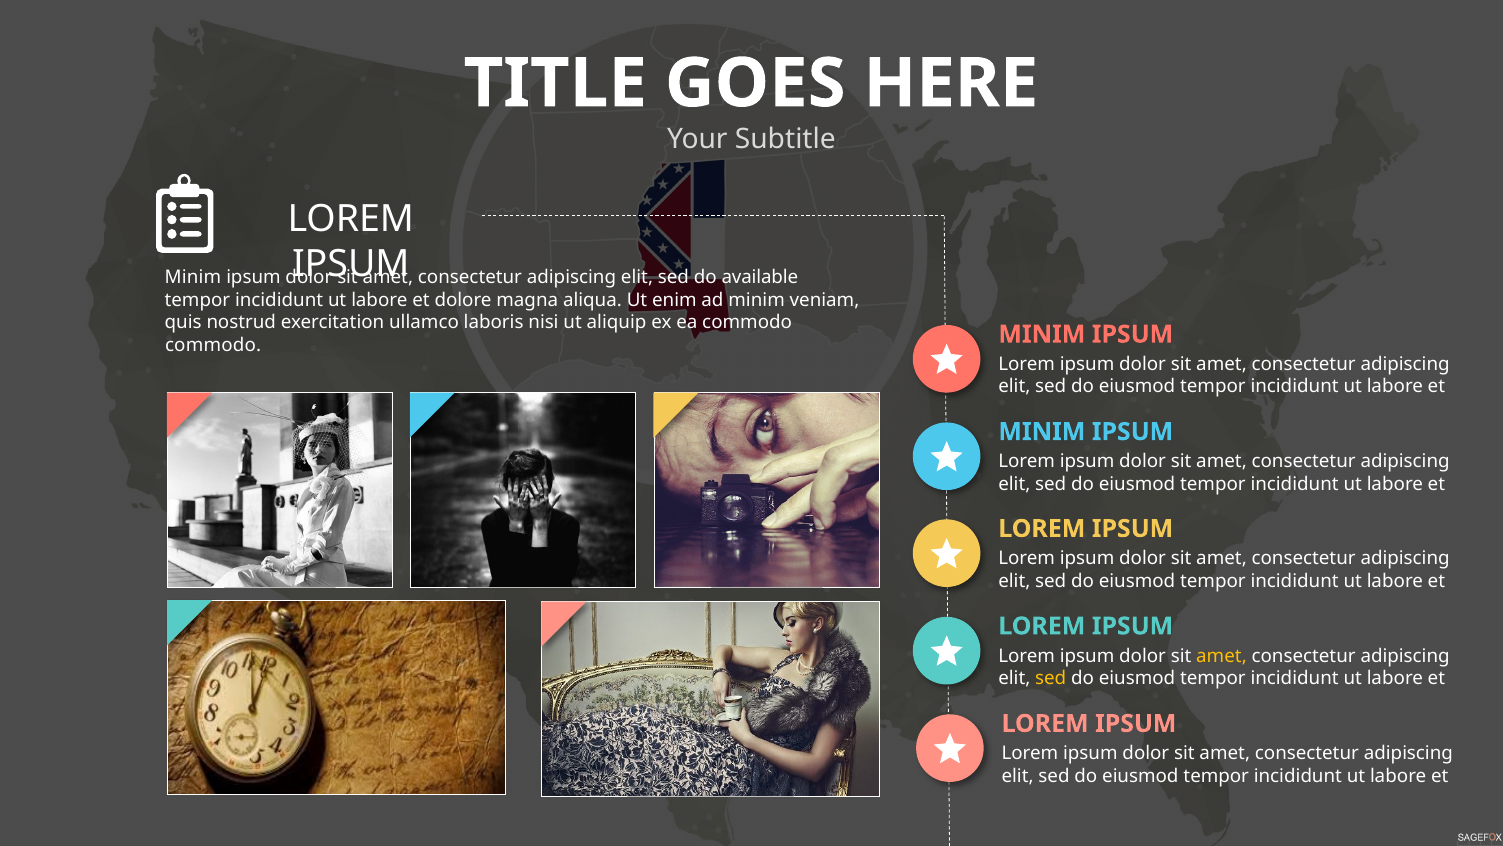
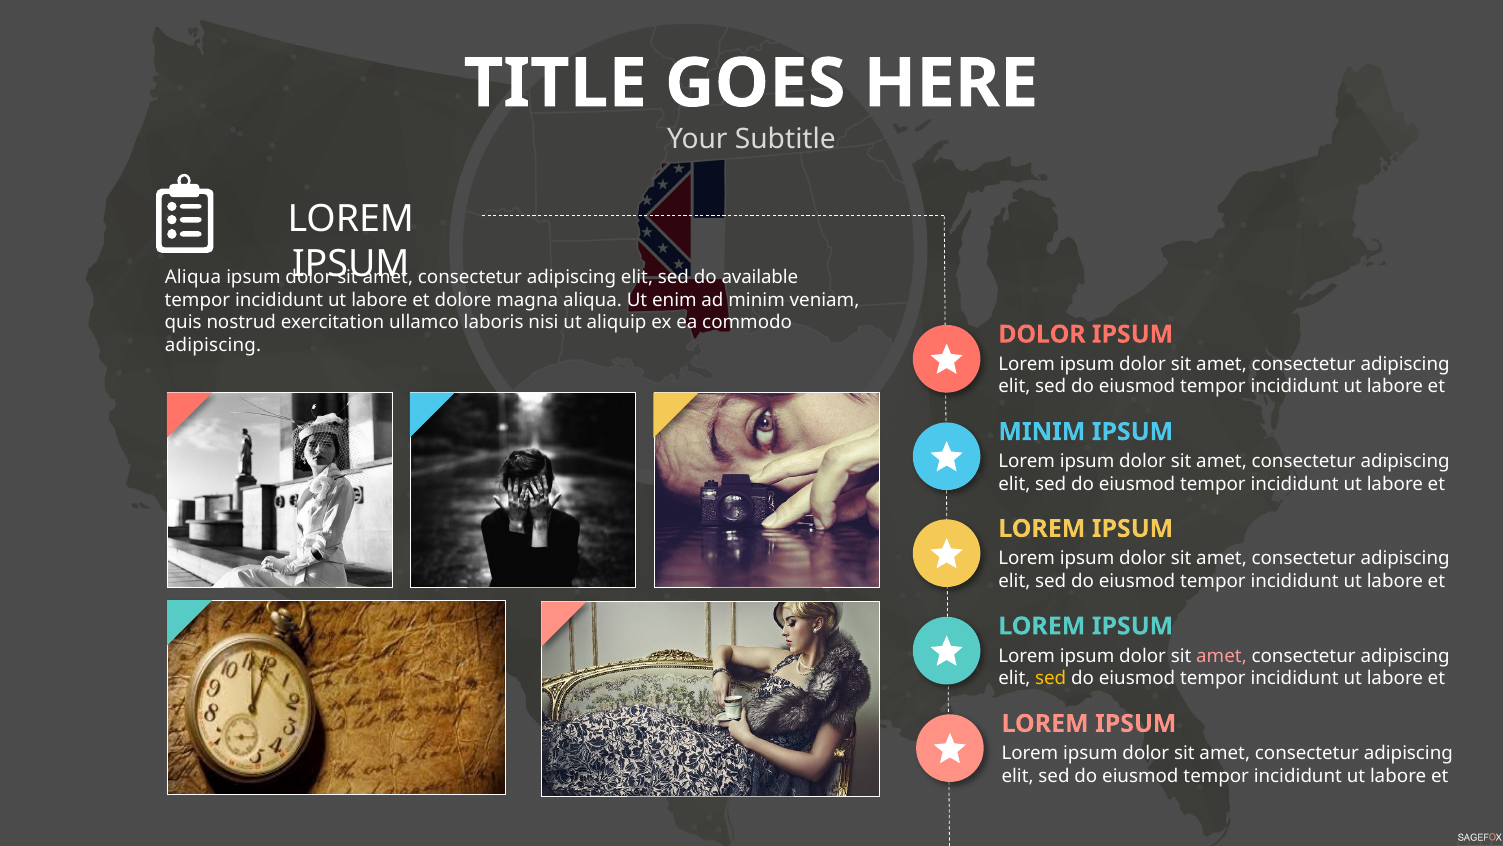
Minim at (193, 277): Minim -> Aliqua
MINIM at (1042, 334): MINIM -> DOLOR
commodo at (213, 345): commodo -> adipiscing
amet at (1221, 655) colour: yellow -> pink
